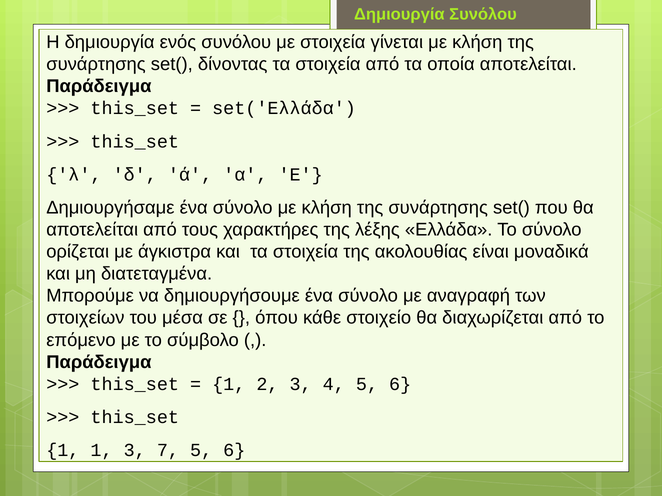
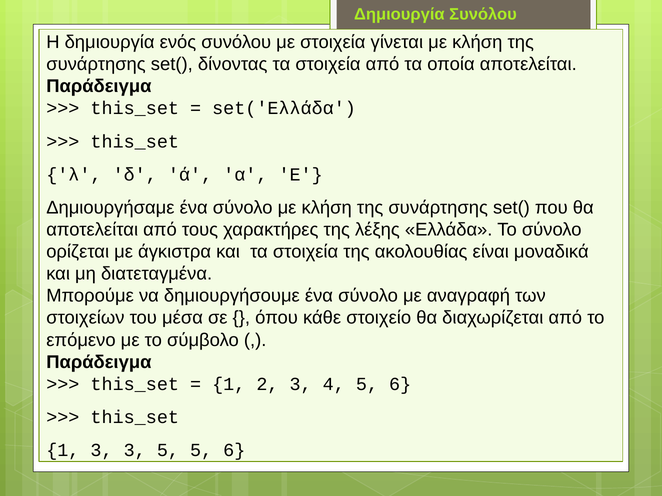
1 1: 1 -> 3
3 7: 7 -> 5
